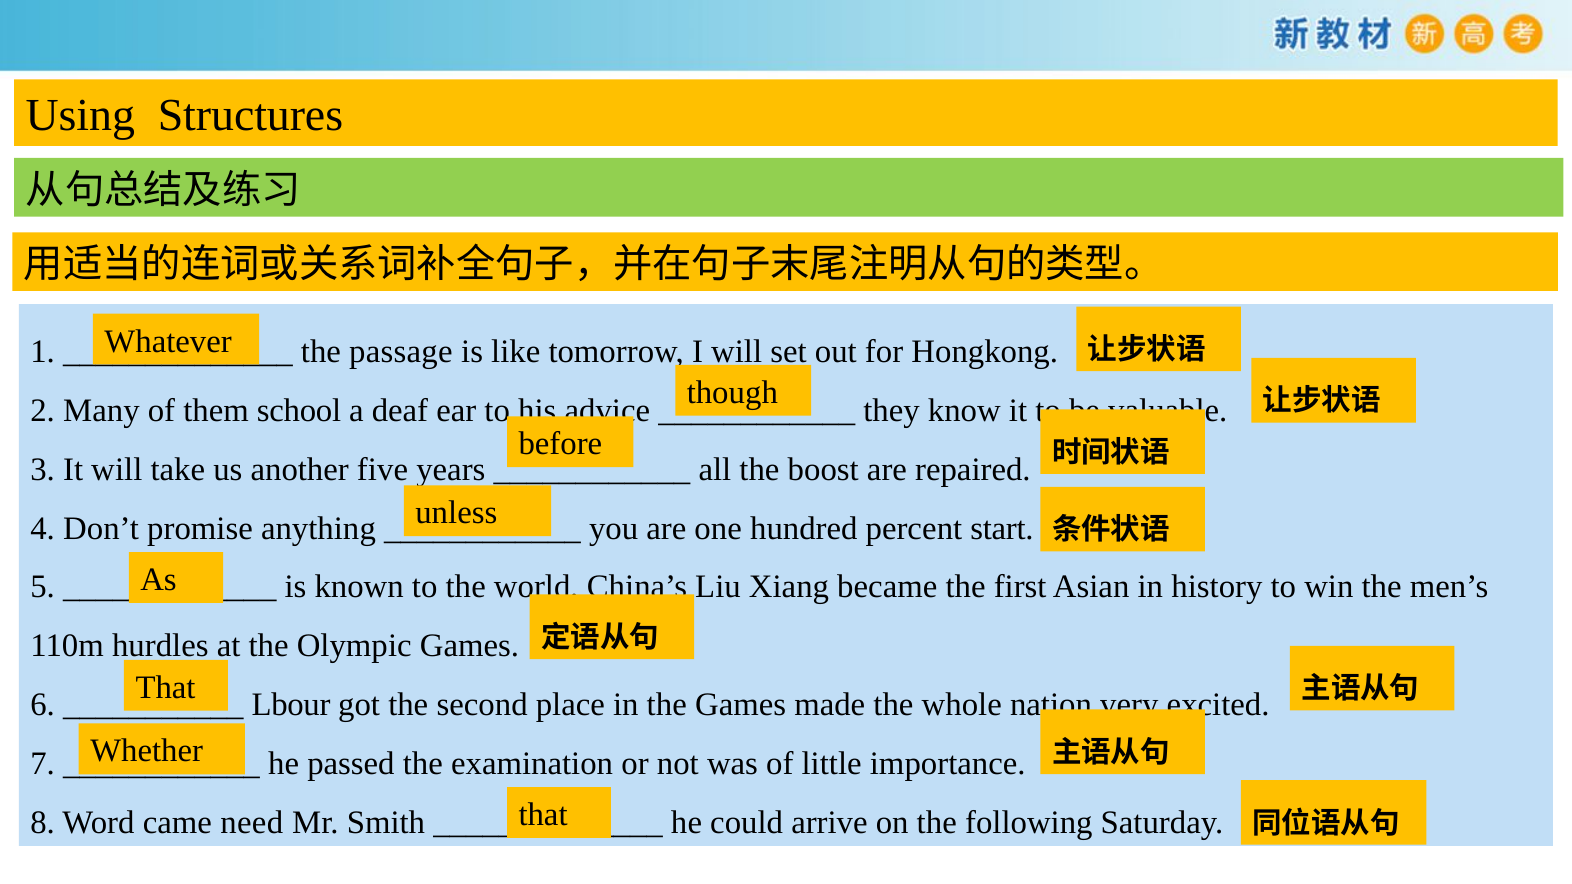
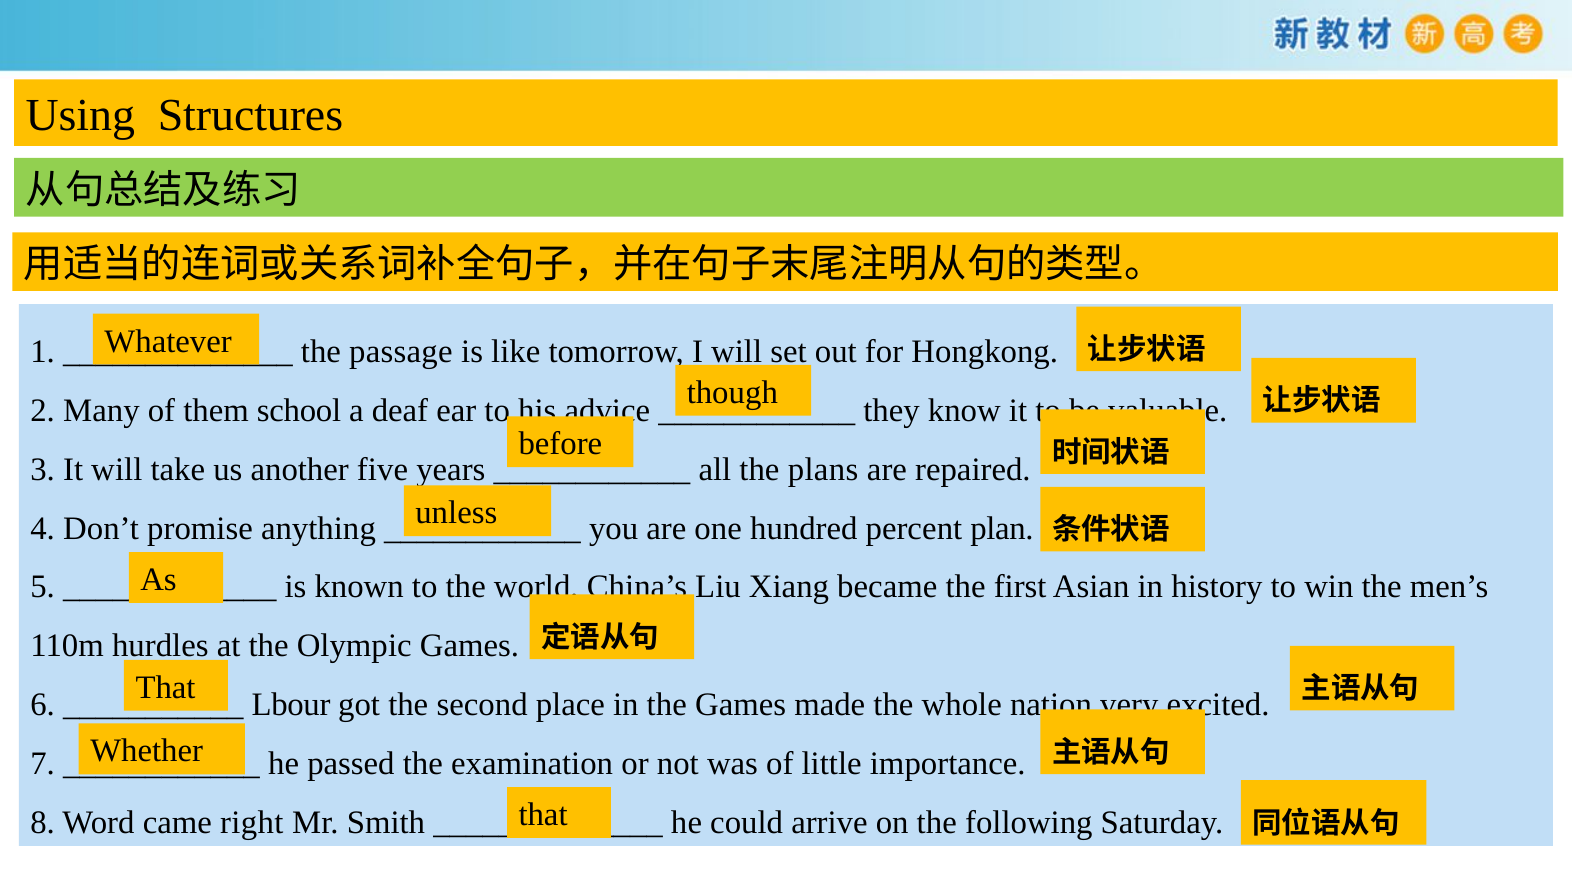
boost: boost -> plans
start: start -> plan
need: need -> right
